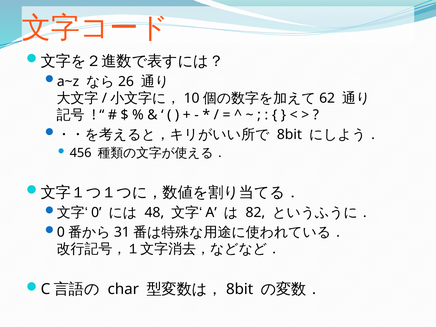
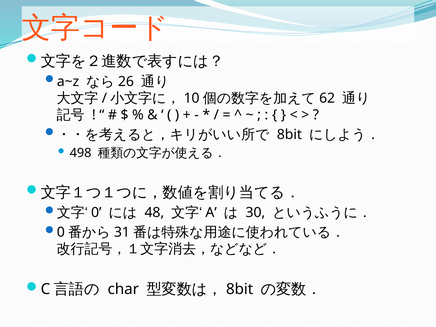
456: 456 -> 498
82: 82 -> 30
